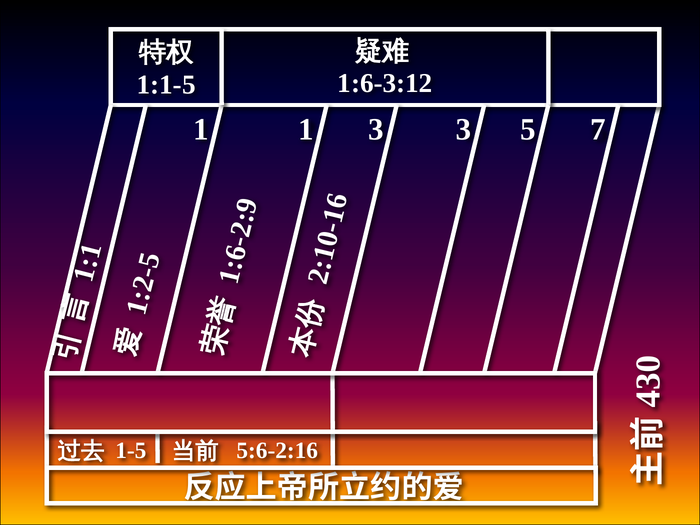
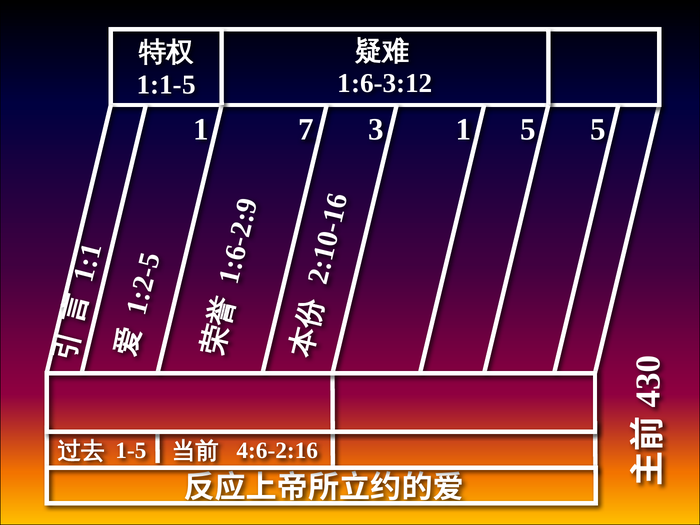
1 1: 1 -> 7
3 3: 3 -> 1
5 7: 7 -> 5
5:6-2:16: 5:6-2:16 -> 4:6-2:16
